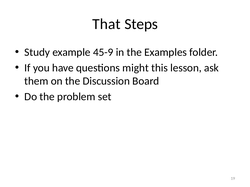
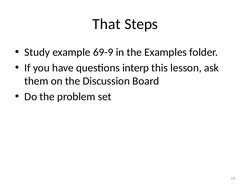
45-9: 45-9 -> 69-9
might: might -> interp
